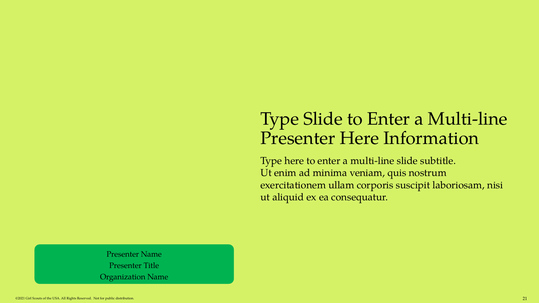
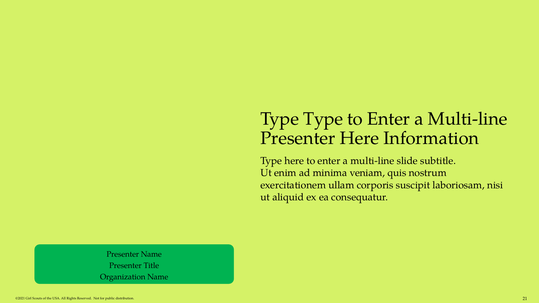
Type Slide: Slide -> Type
